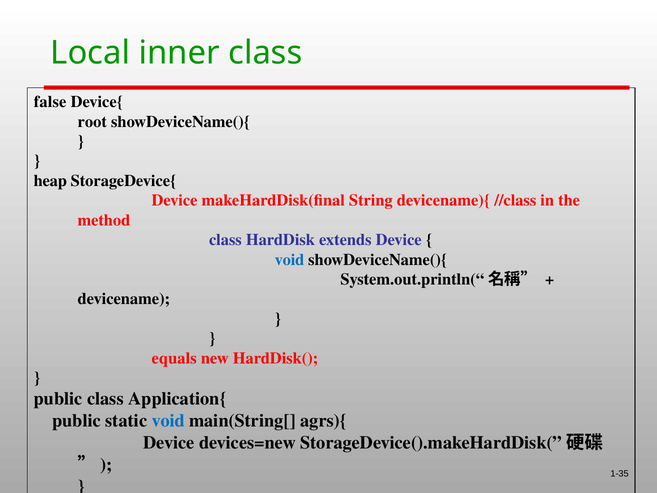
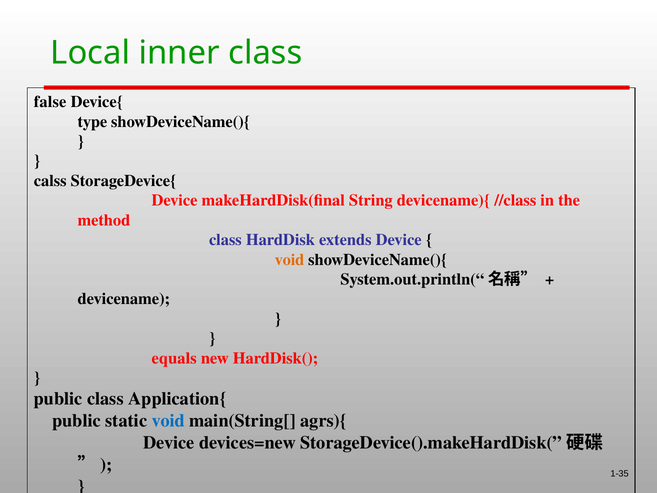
root: root -> type
heap: heap -> calss
void at (289, 260) colour: blue -> orange
